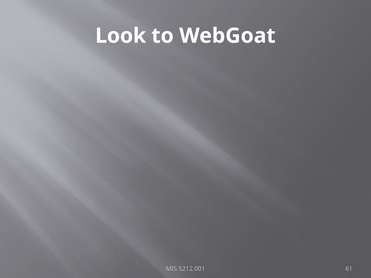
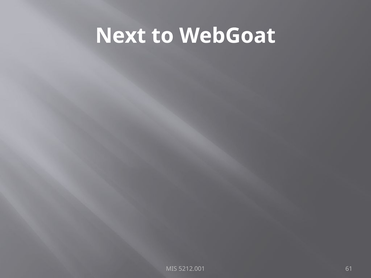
Look: Look -> Next
